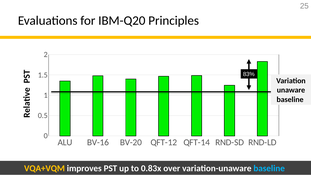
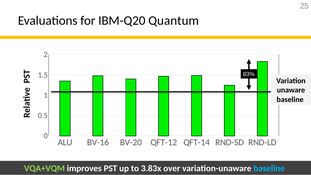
Principles: Principles -> Quantum
VQA+VQM colour: yellow -> light green
0.83x: 0.83x -> 3.83x
